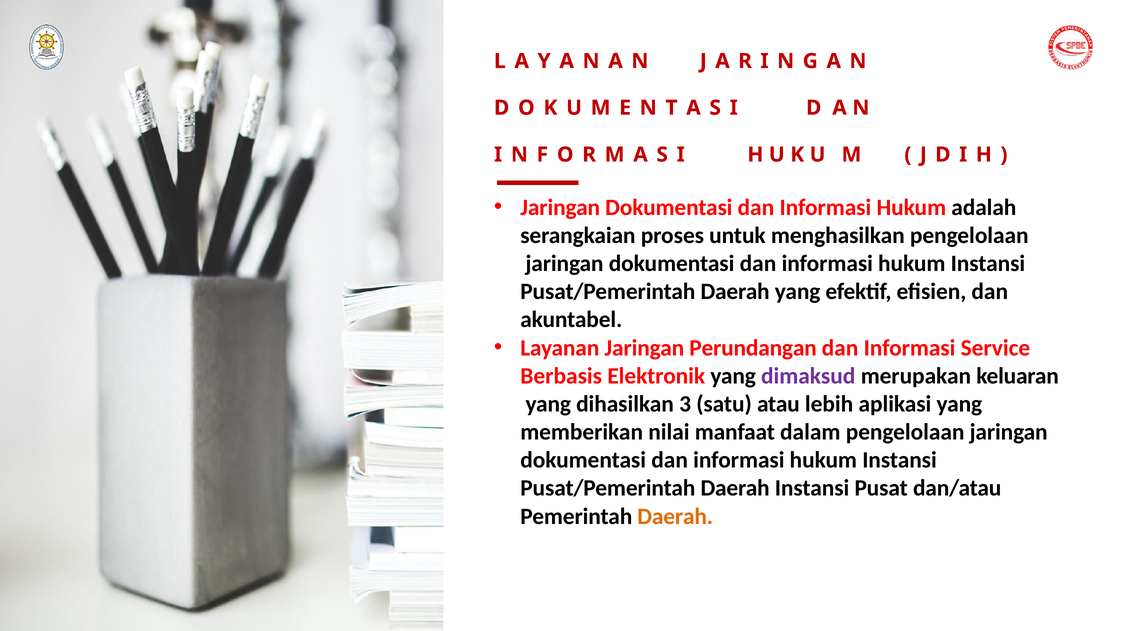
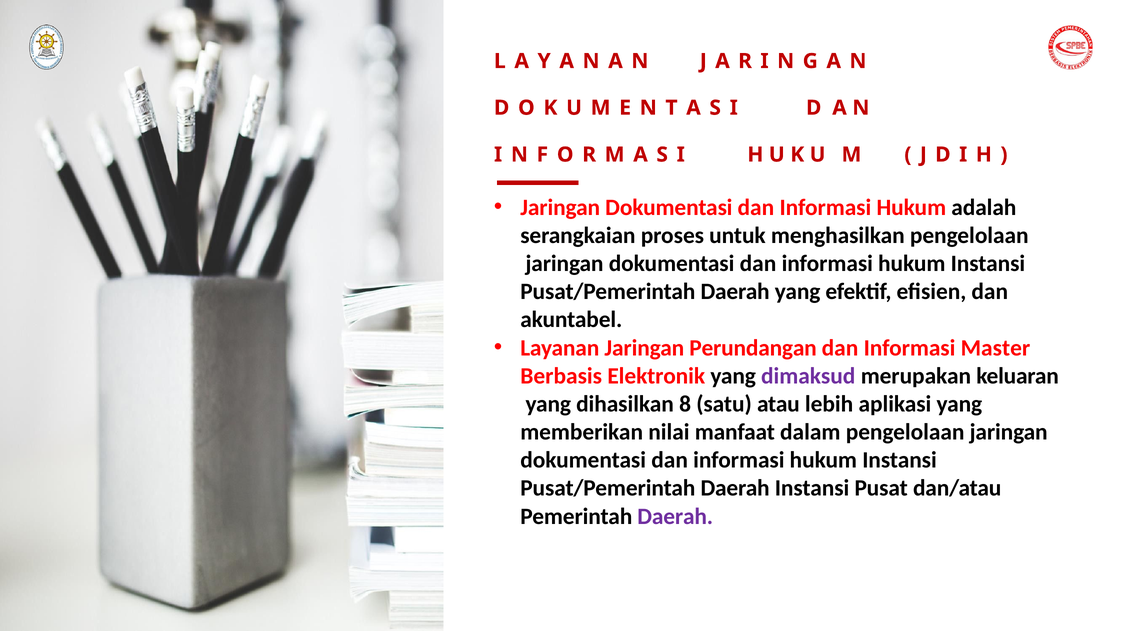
Service: Service -> Master
3: 3 -> 8
Daerah at (675, 517) colour: orange -> purple
